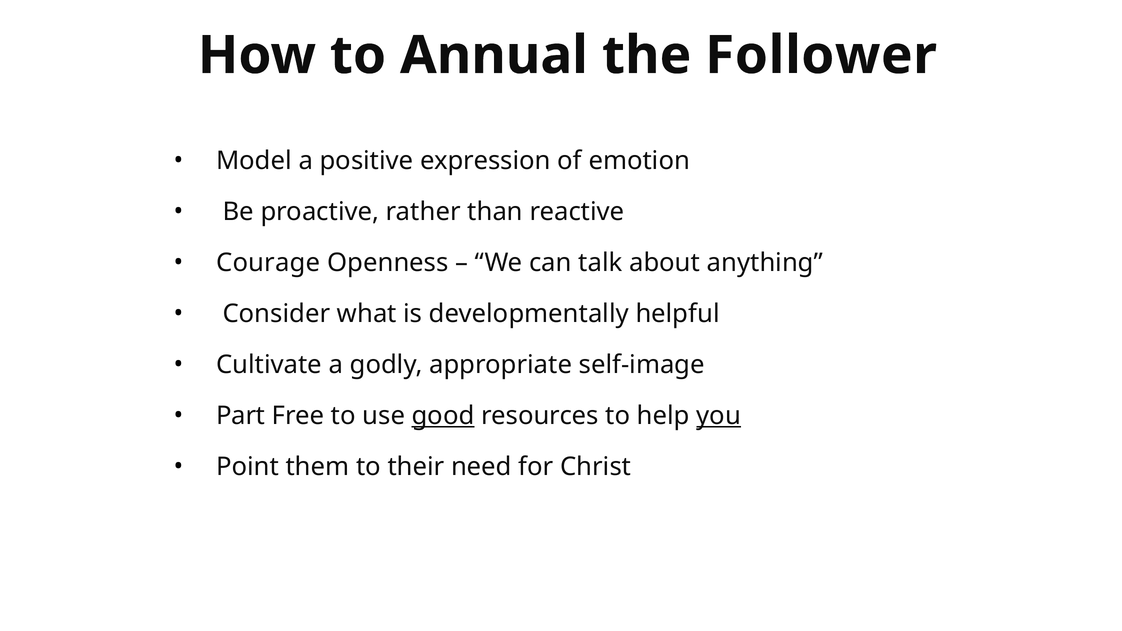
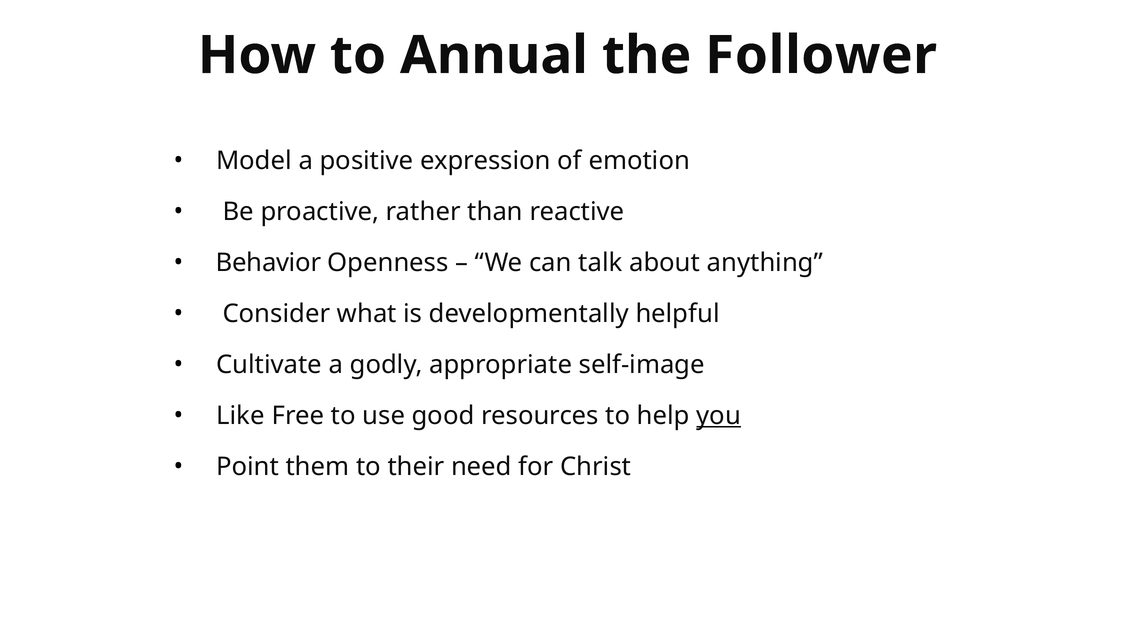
Courage: Courage -> Behavior
Part: Part -> Like
good underline: present -> none
